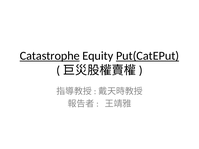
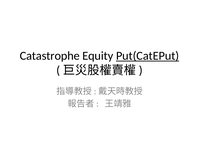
Catastrophe underline: present -> none
